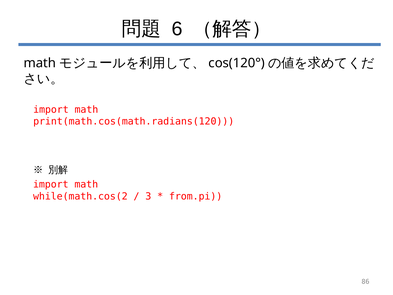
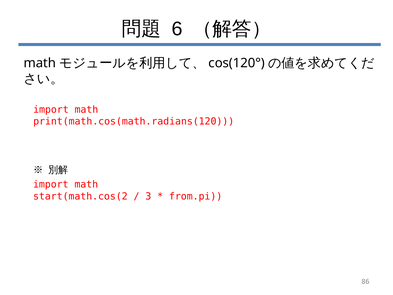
while(math.cos(2: while(math.cos(2 -> start(math.cos(2
